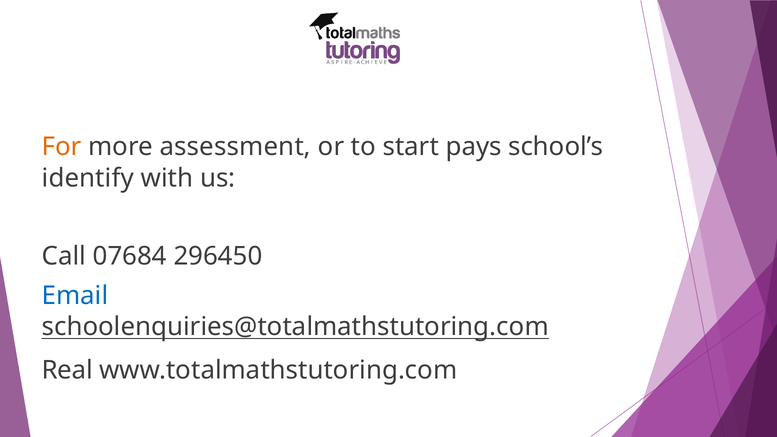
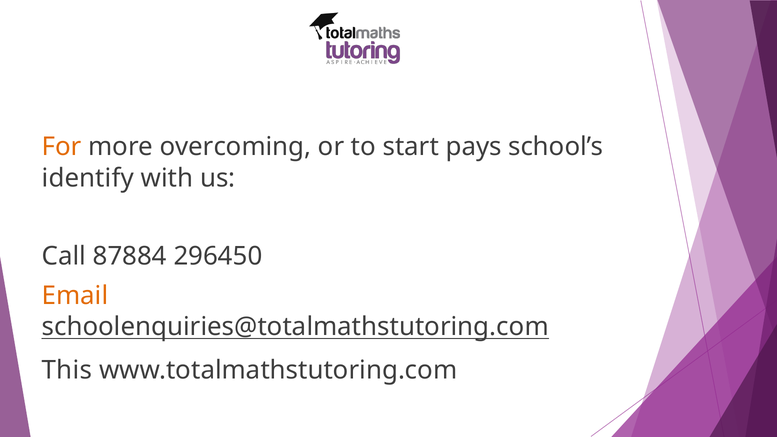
assessment: assessment -> overcoming
07684: 07684 -> 87884
Email colour: blue -> orange
Real: Real -> This
